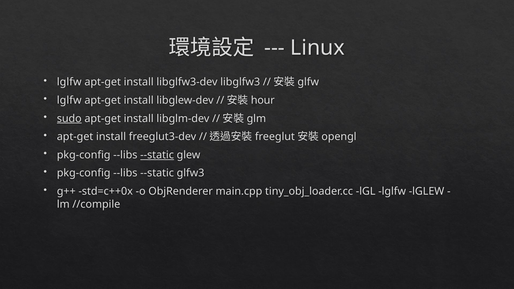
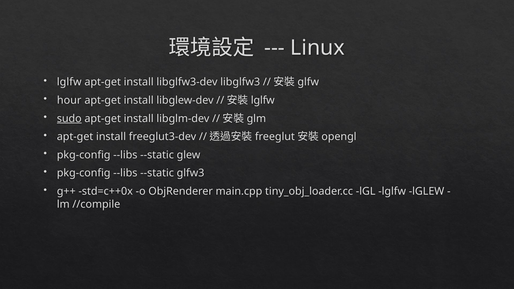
lglfw at (69, 100): lglfw -> hour
hour at (263, 100): hour -> lglfw
--static at (157, 155) underline: present -> none
